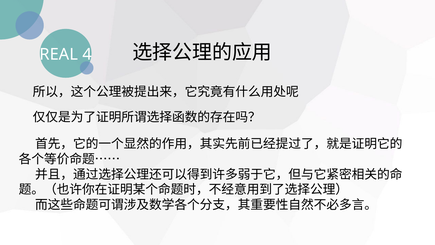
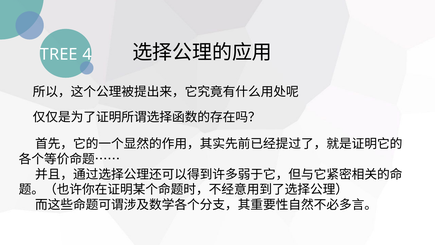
REAL: REAL -> TREE
